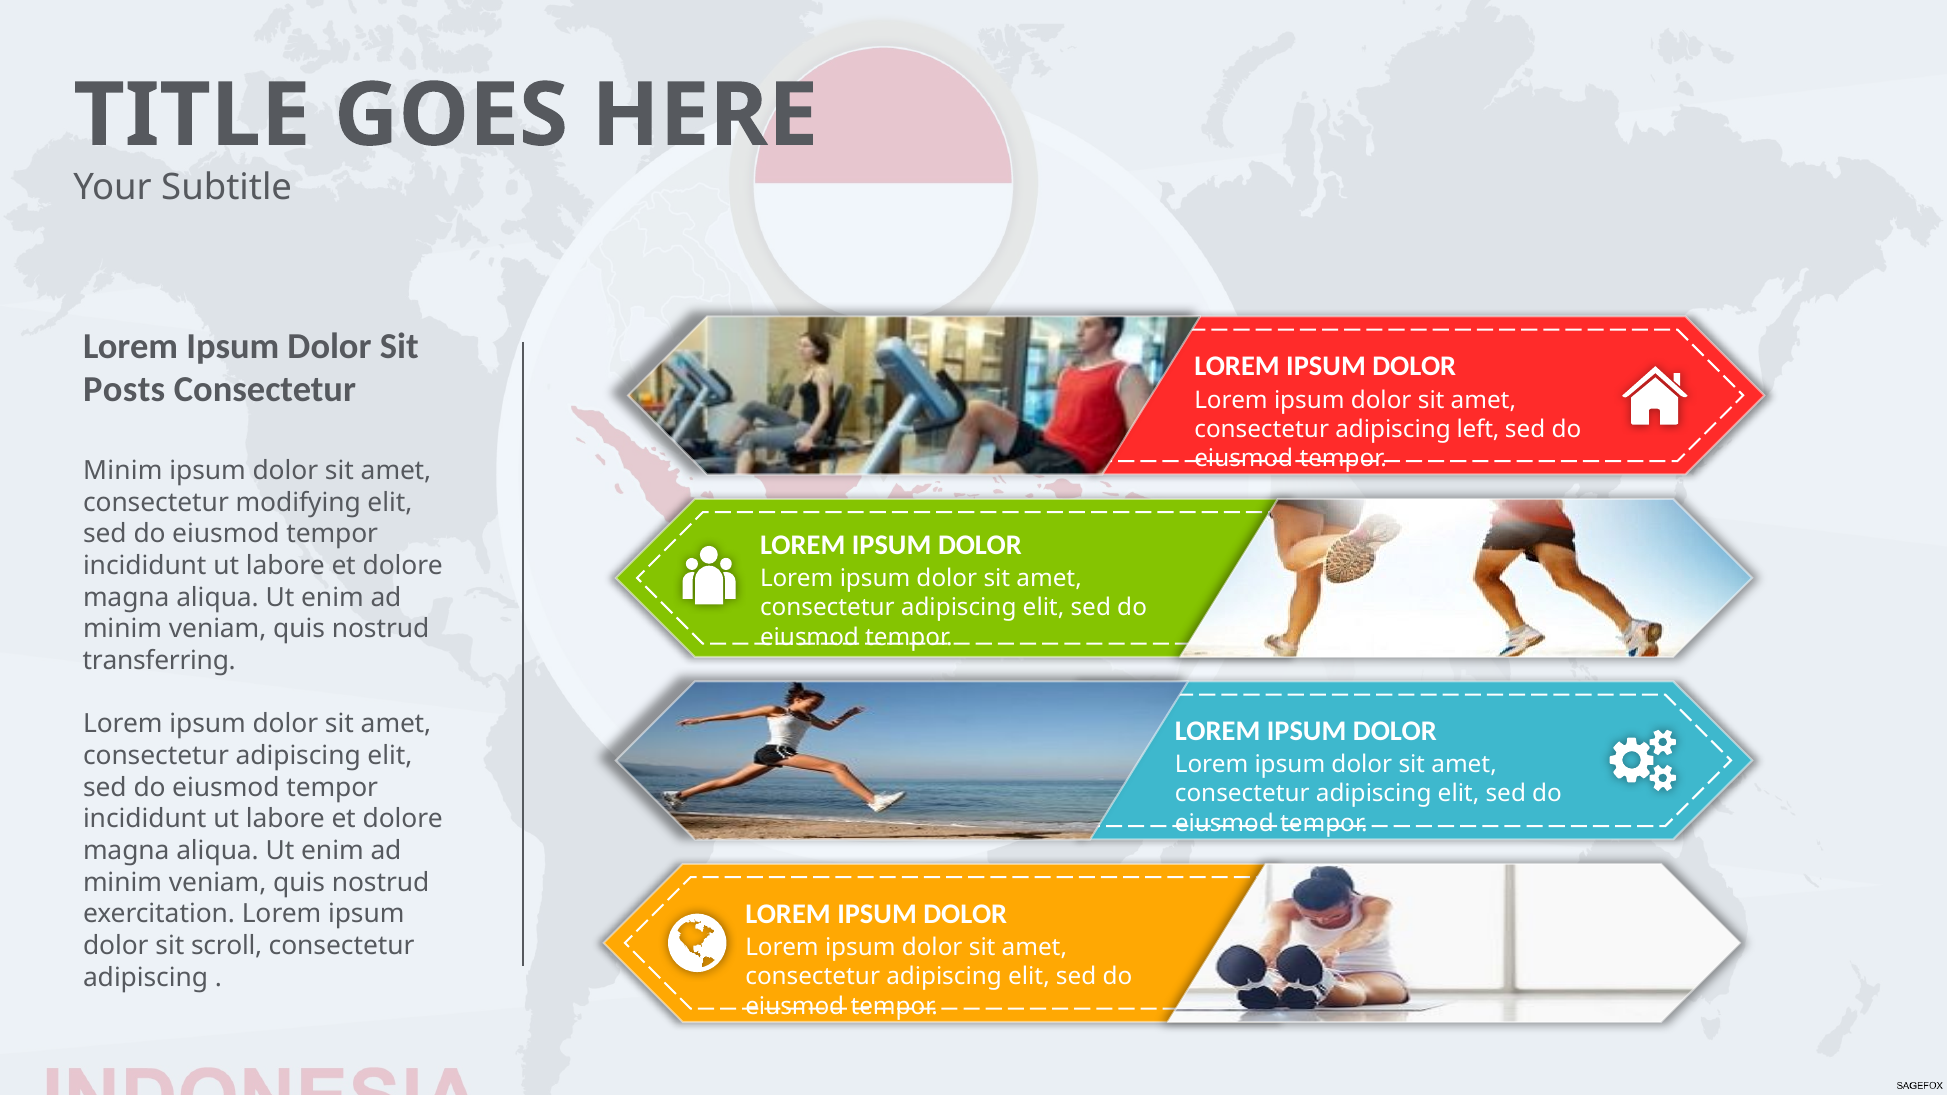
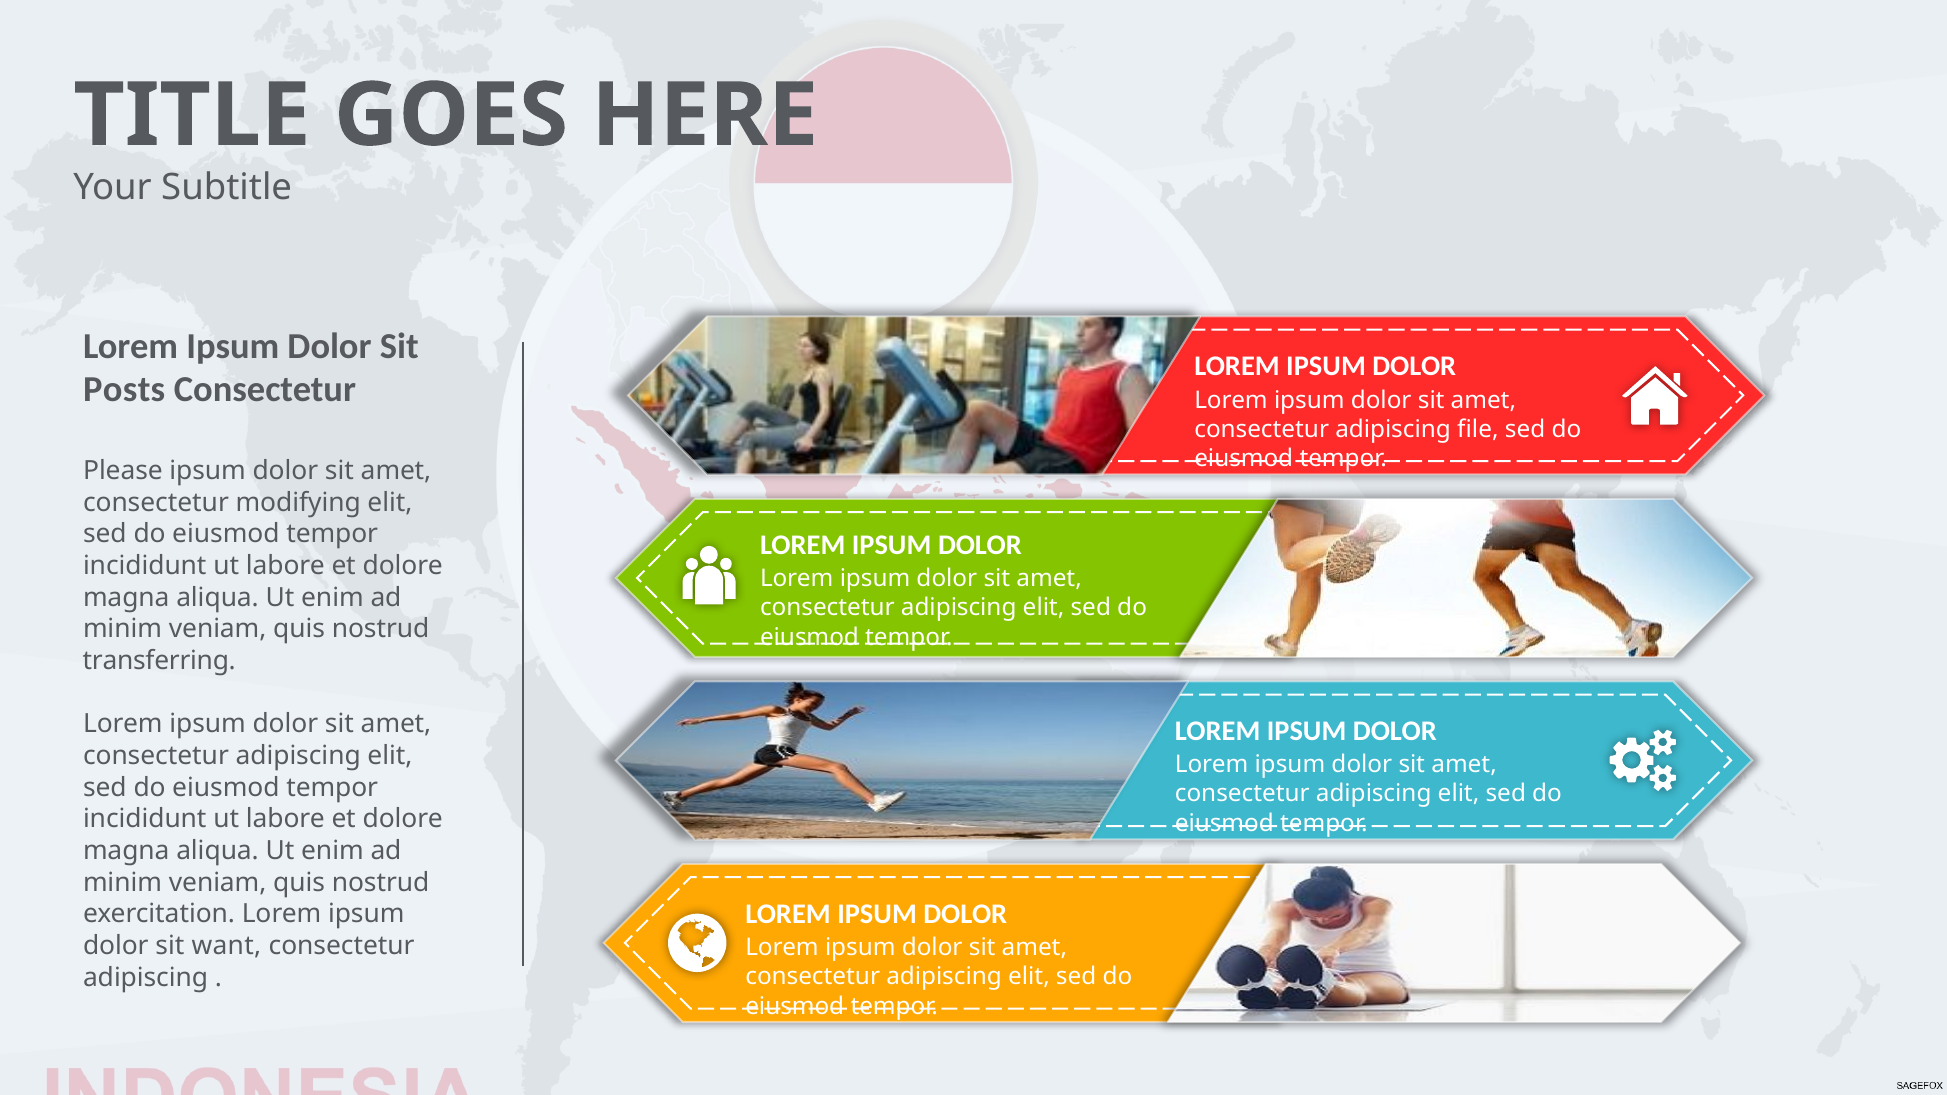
left: left -> file
Minim at (123, 471): Minim -> Please
scroll: scroll -> want
